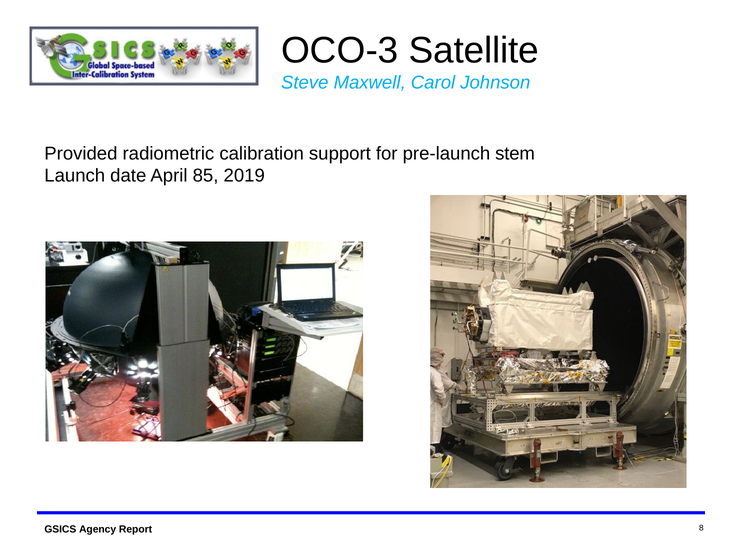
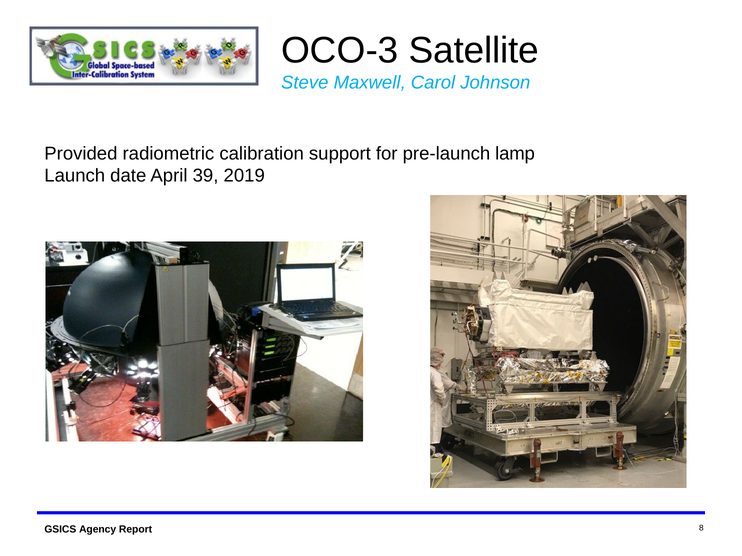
stem: stem -> lamp
85: 85 -> 39
